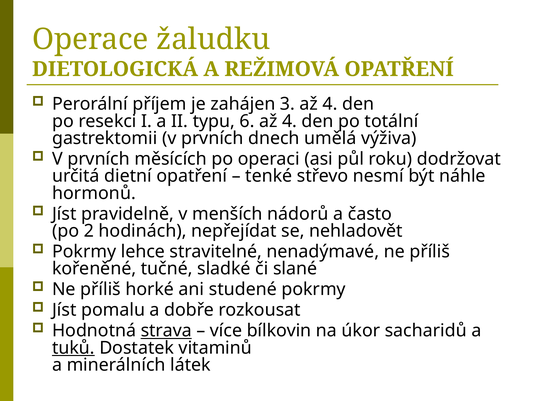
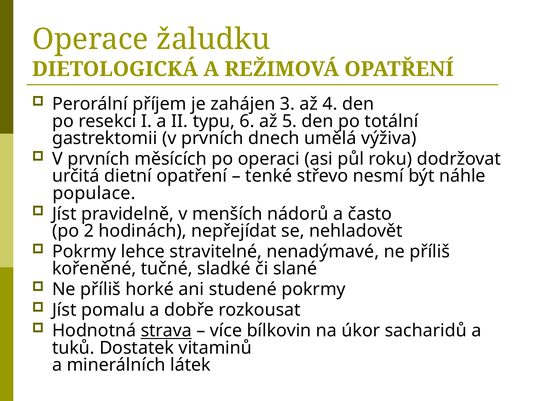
6 až 4: 4 -> 5
hormonů: hormonů -> populace
tuků underline: present -> none
